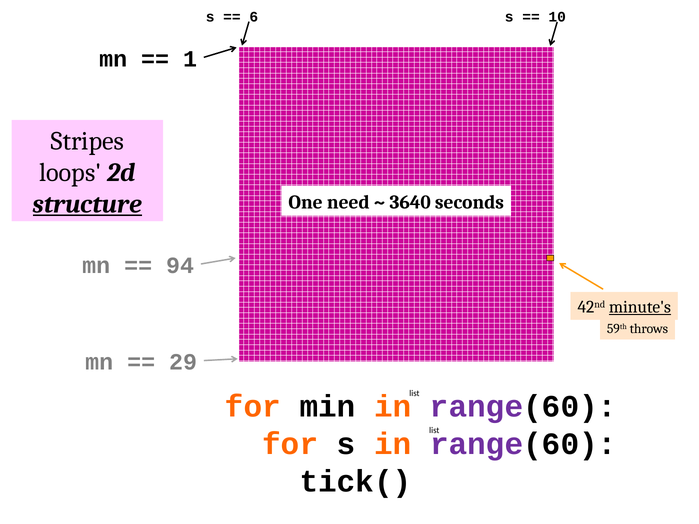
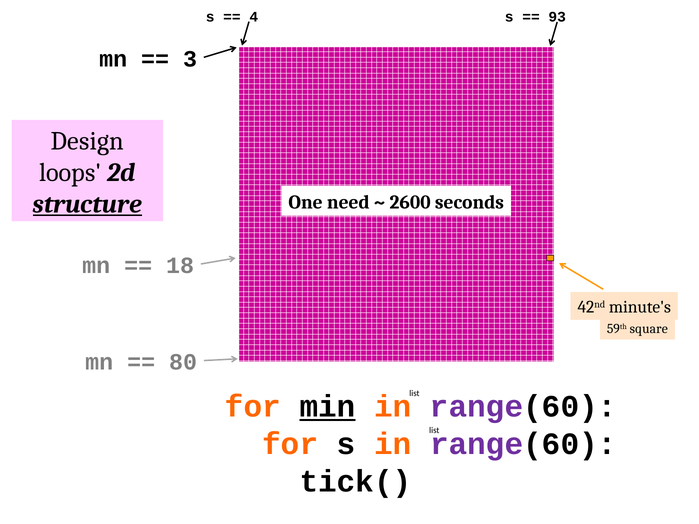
6: 6 -> 4
10: 10 -> 93
1: 1 -> 3
Stripes: Stripes -> Design
3640: 3640 -> 2600
94: 94 -> 18
minute's underline: present -> none
throws: throws -> square
29: 29 -> 80
min underline: none -> present
